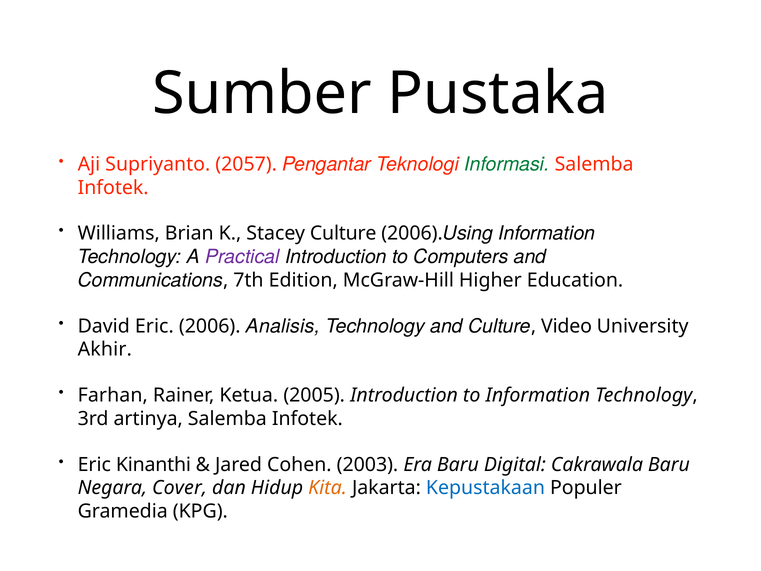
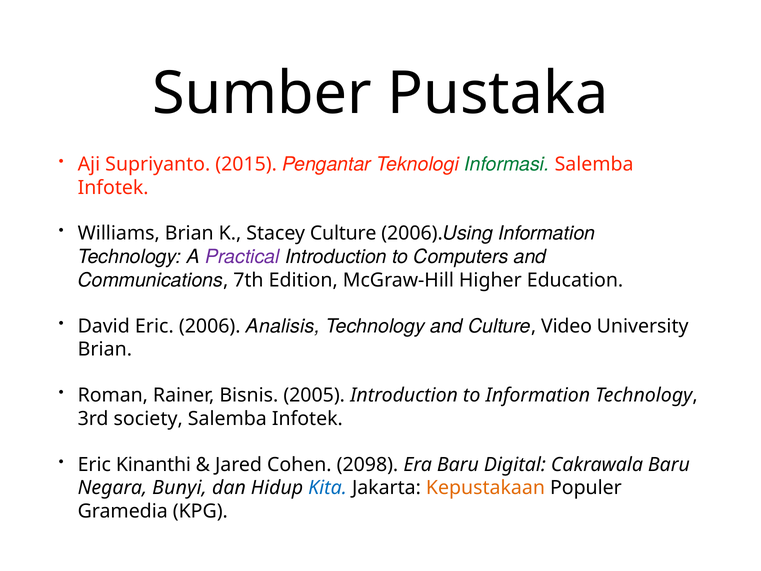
2057: 2057 -> 2015
Akhir at (105, 349): Akhir -> Brian
Farhan: Farhan -> Roman
Ketua: Ketua -> Bisnis
artinya: artinya -> society
2003: 2003 -> 2098
Cover: Cover -> Bunyi
Kita colour: orange -> blue
Kepustakaan colour: blue -> orange
